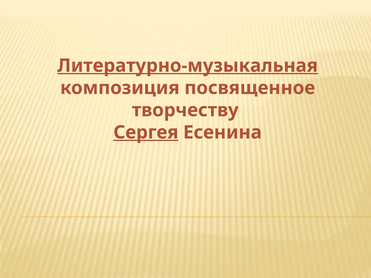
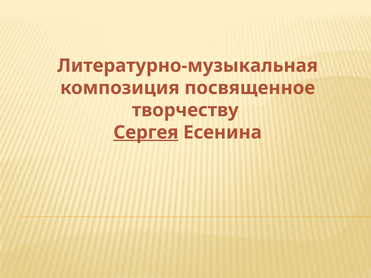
Литературно-музыкальная underline: present -> none
